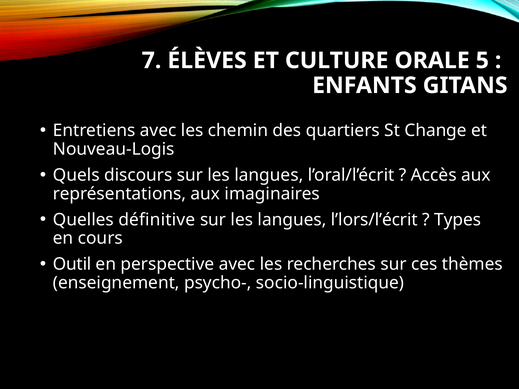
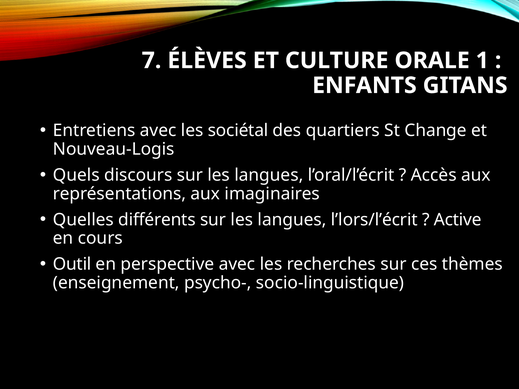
5: 5 -> 1
chemin: chemin -> sociétal
définitive: définitive -> différents
Types: Types -> Active
